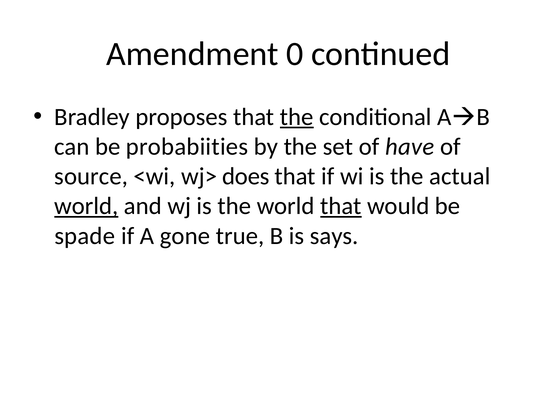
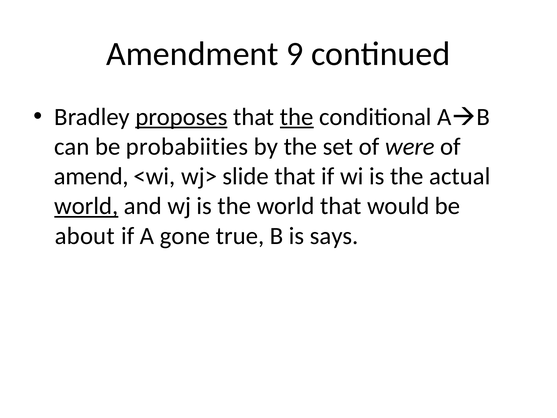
0: 0 -> 9
proposes underline: none -> present
have: have -> were
source: source -> amend
does: does -> slide
that at (341, 206) underline: present -> none
spade: spade -> about
